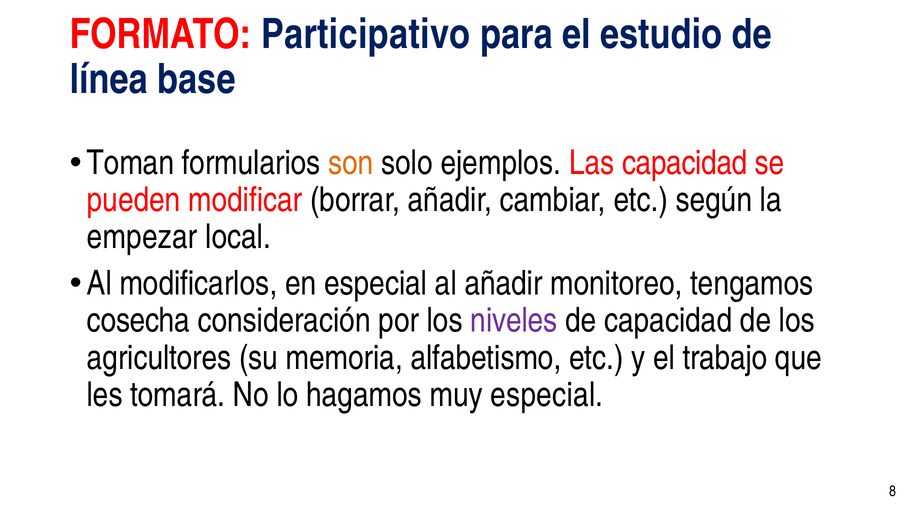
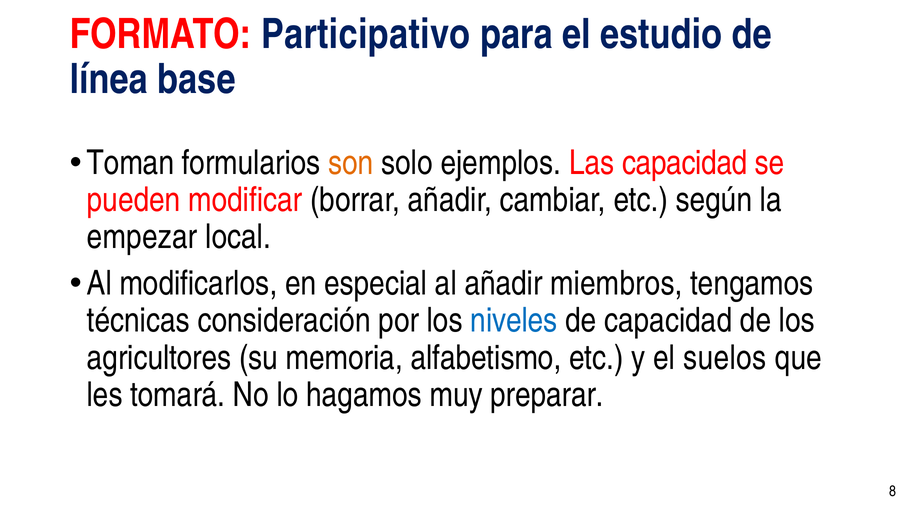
monitoreo: monitoreo -> miembros
cosecha: cosecha -> técnicas
niveles colour: purple -> blue
trabajo: trabajo -> suelos
muy especial: especial -> preparar
